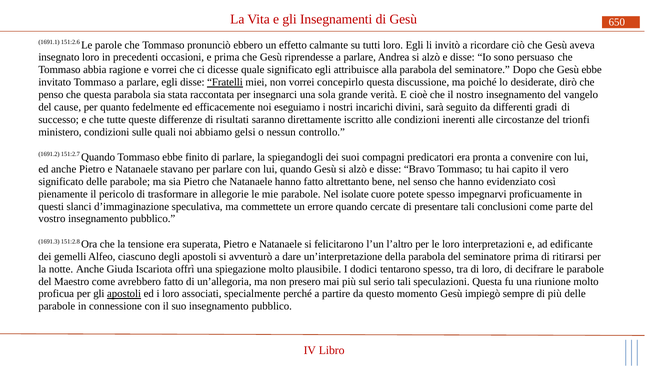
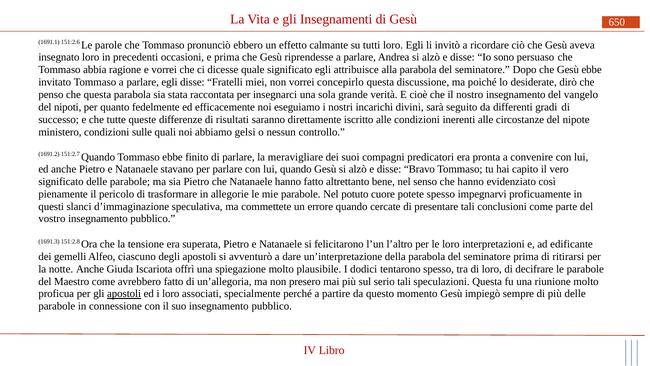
Fratelli underline: present -> none
cause: cause -> nipoti
trionfi: trionfi -> nipote
spiegandogli: spiegandogli -> meravigliare
isolate: isolate -> potuto
